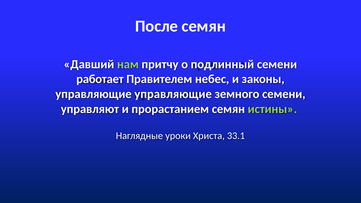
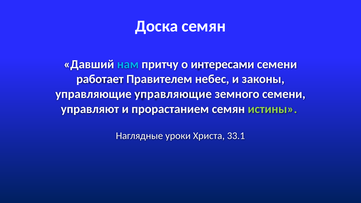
После: После -> Доска
нам colour: light green -> light blue
подлинный: подлинный -> интересами
